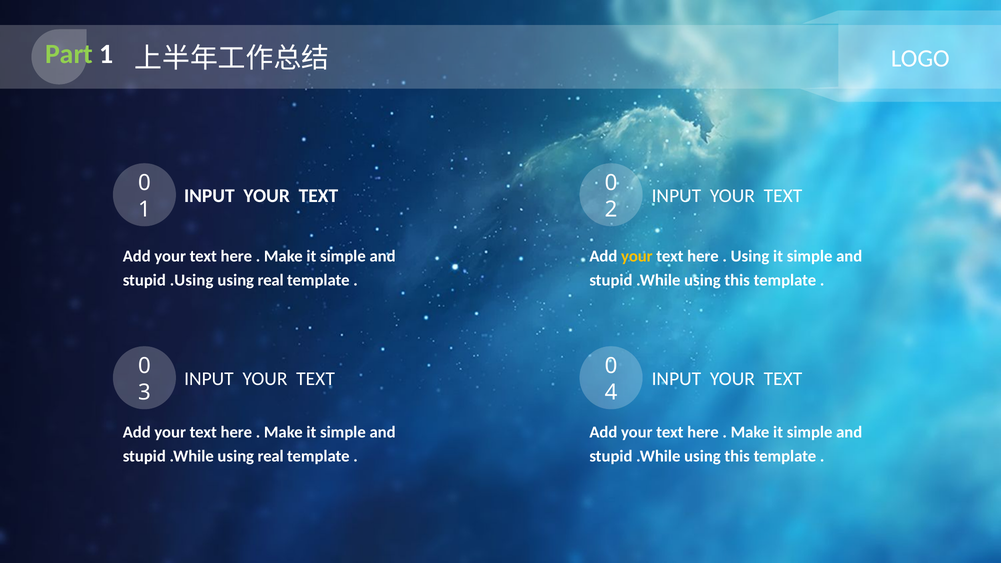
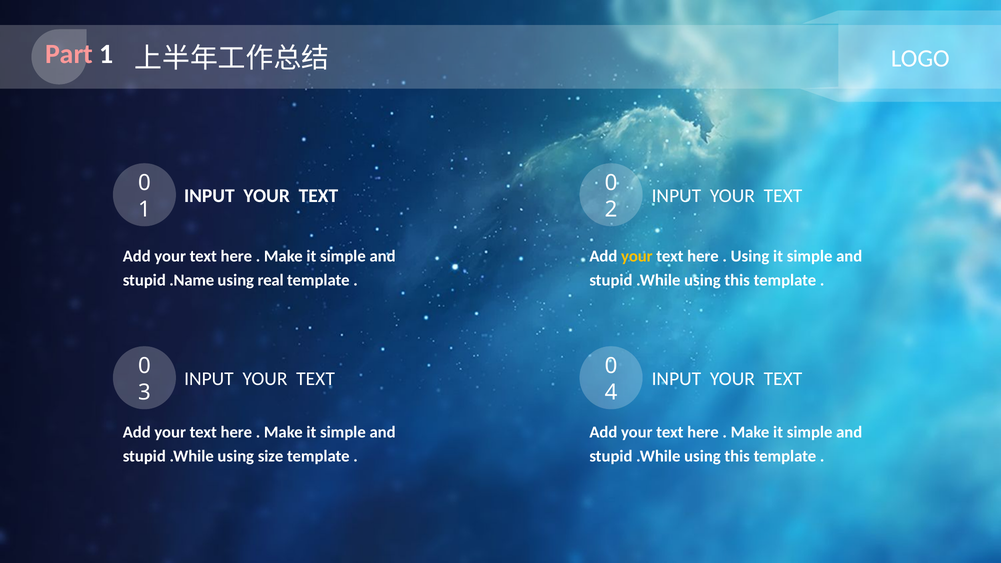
Part colour: light green -> pink
.Using: .Using -> .Name
.While using real: real -> size
